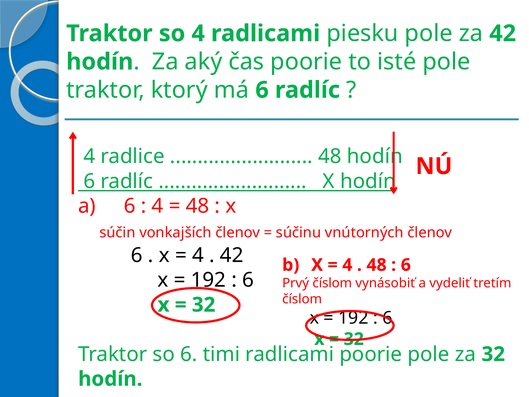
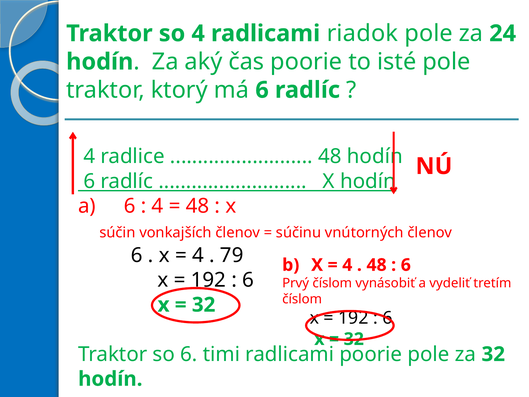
piesku: piesku -> riadok
za 42: 42 -> 24
42 at (232, 255): 42 -> 79
